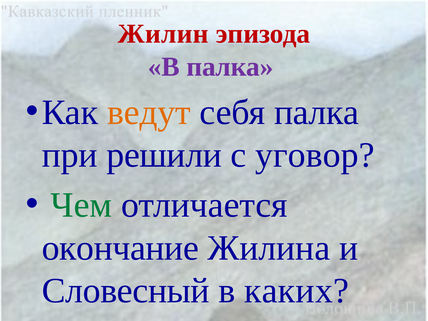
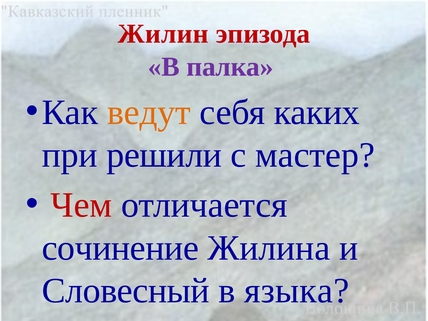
себя палка: палка -> каких
уговор: уговор -> мастер
Чем colour: green -> red
окончание: окончание -> сочинение
каких: каких -> языка
